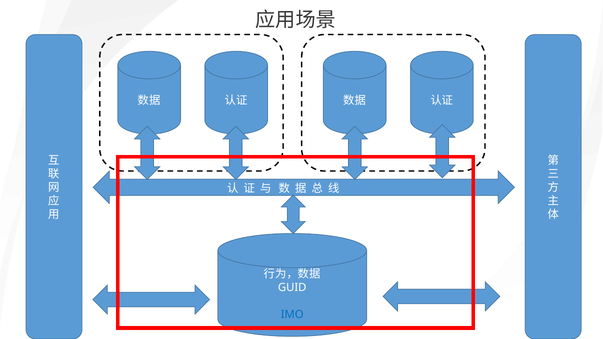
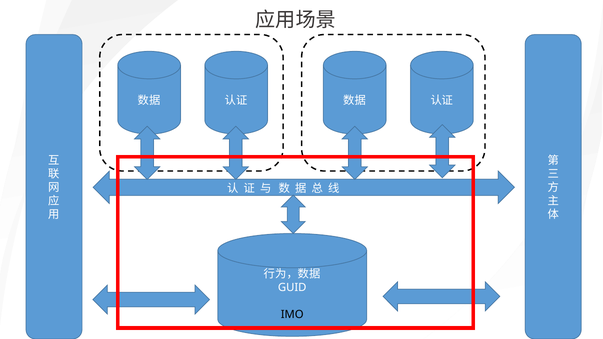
IMO colour: blue -> black
